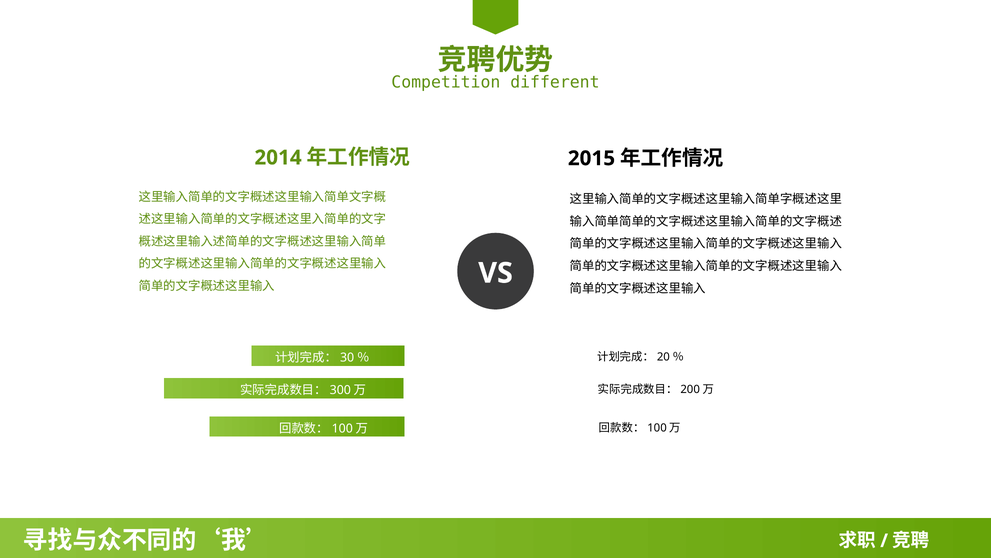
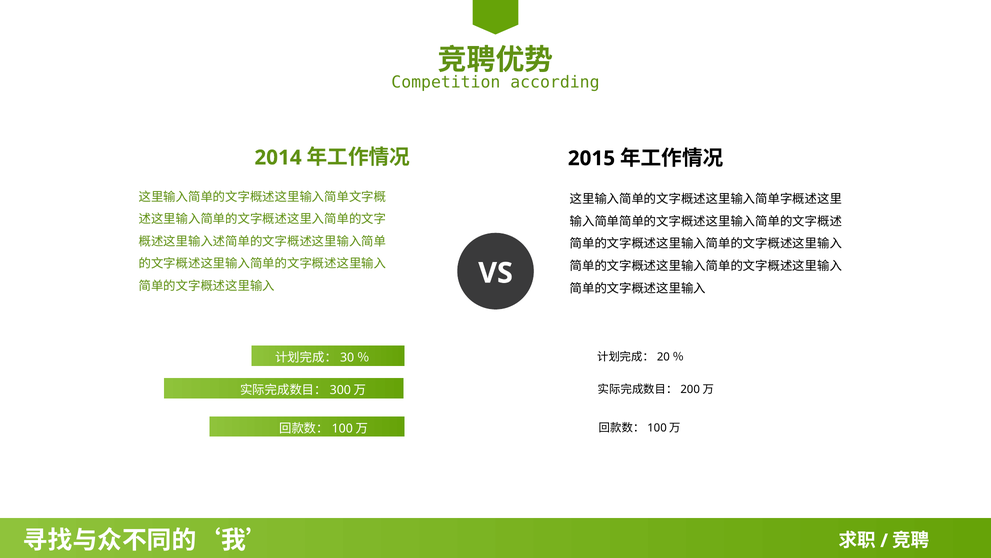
different: different -> according
